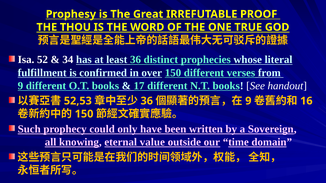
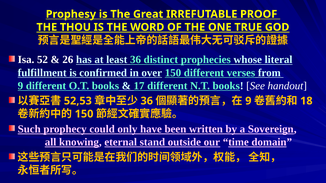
34: 34 -> 26
16: 16 -> 18
value: value -> stand
